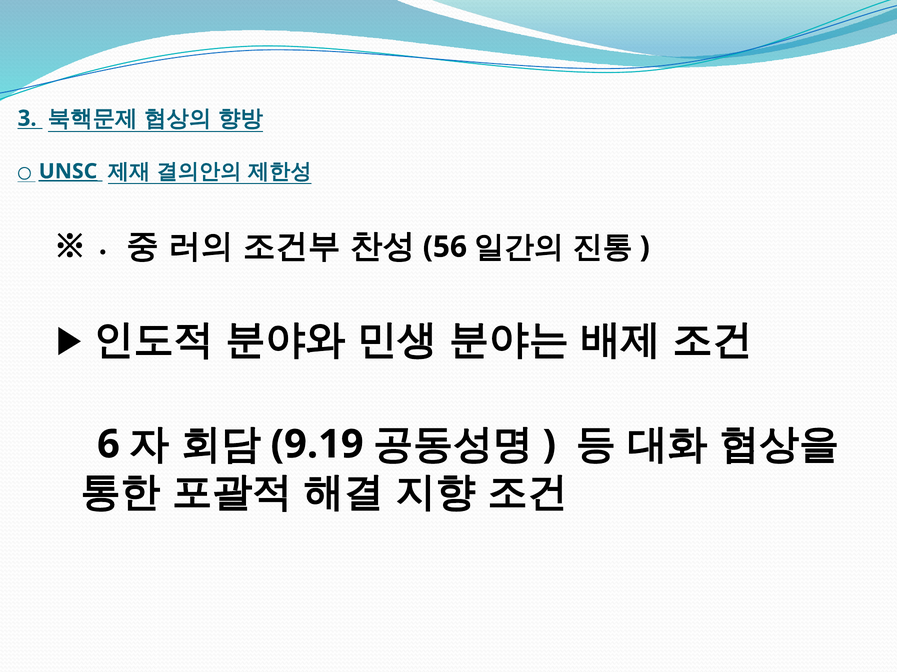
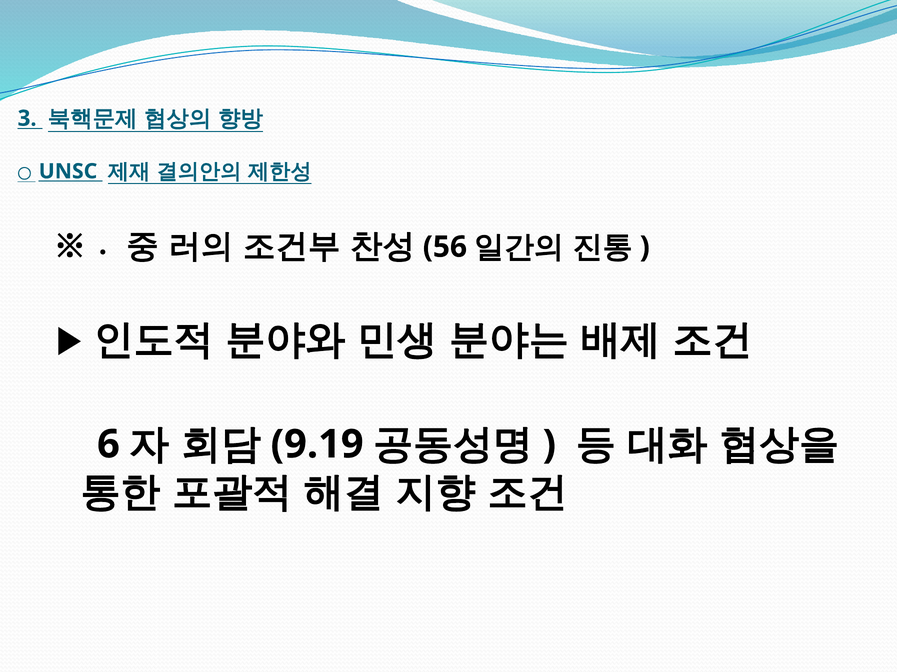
UNSC underline: present -> none
